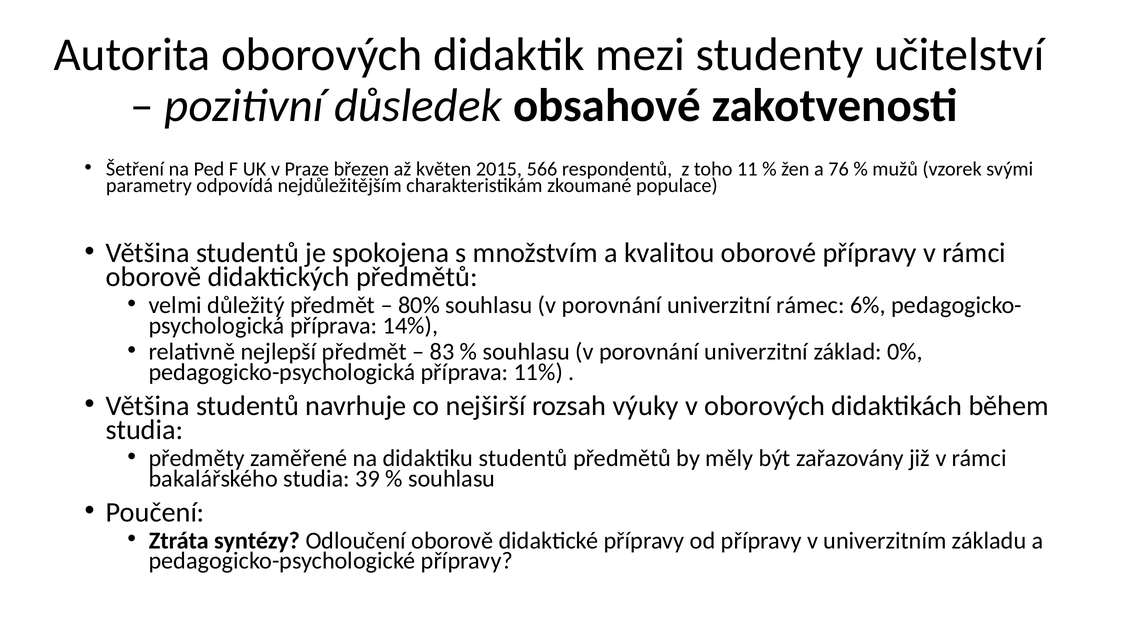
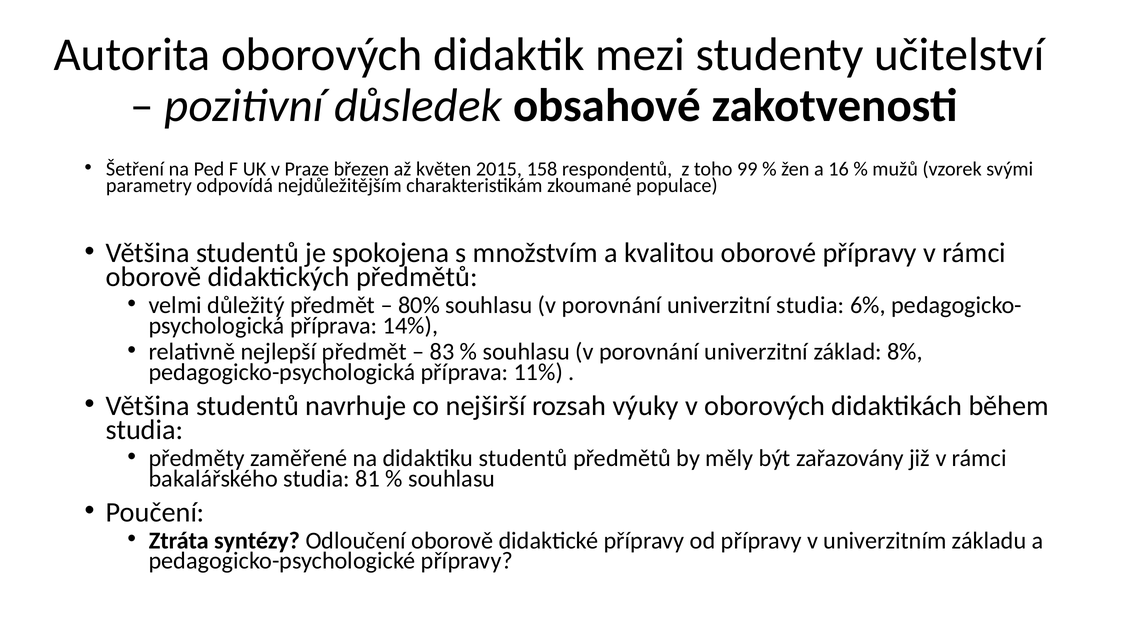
566: 566 -> 158
11: 11 -> 99
76: 76 -> 16
univerzitní rámec: rámec -> studia
0%: 0% -> 8%
39: 39 -> 81
